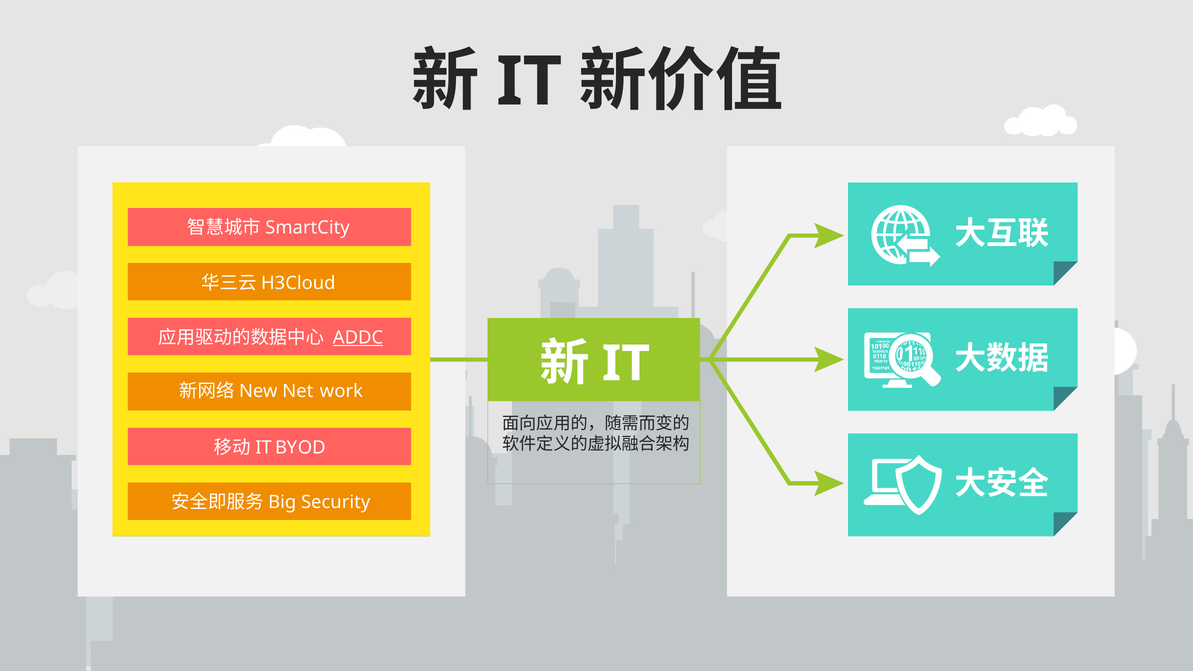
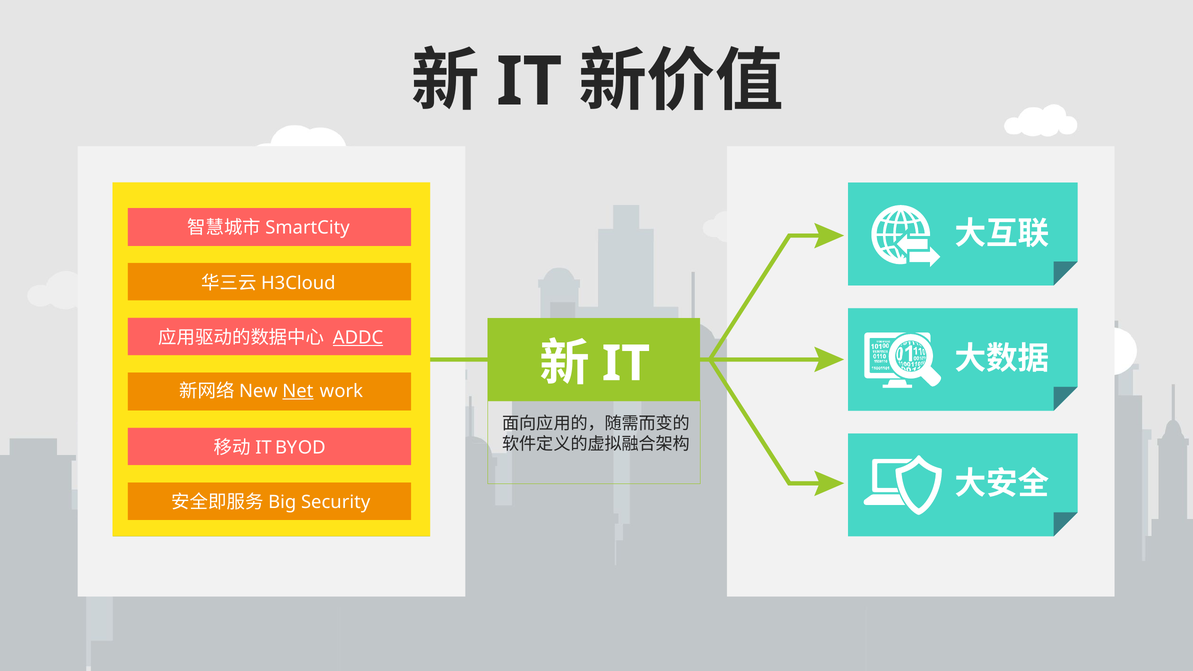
Net underline: none -> present
